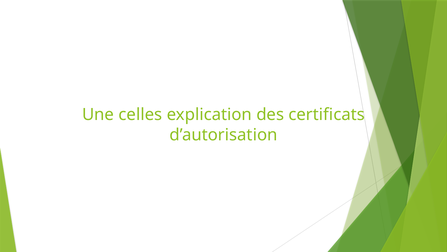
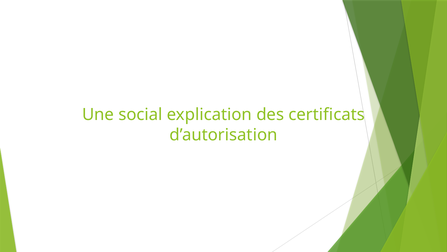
celles: celles -> social
